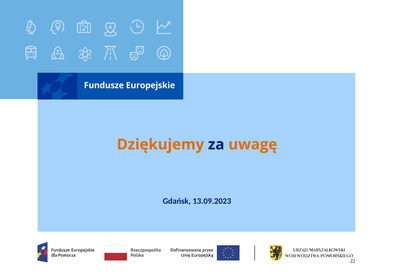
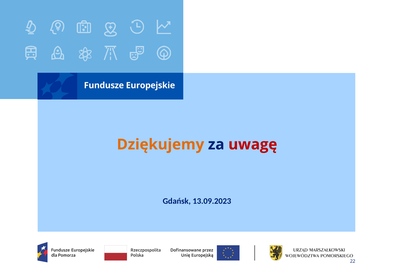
uwagę colour: orange -> red
